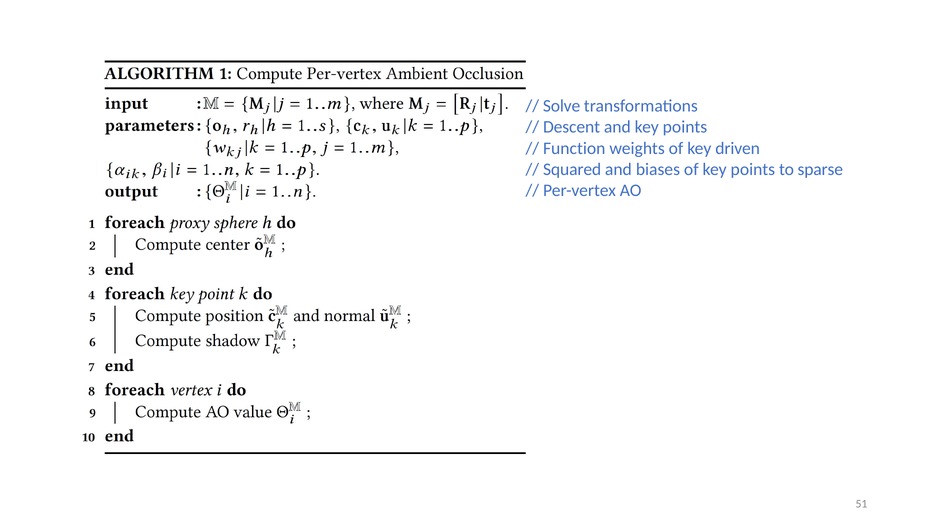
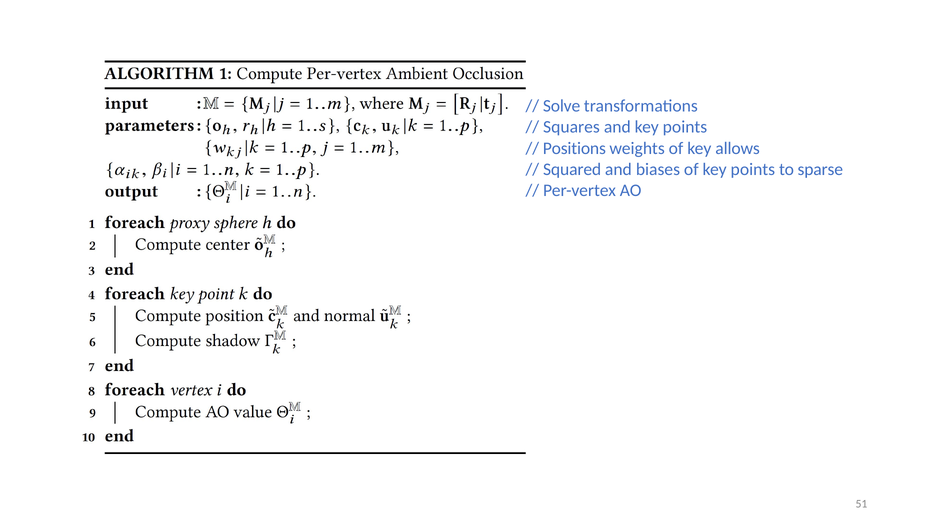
Descent: Descent -> Squares
Function: Function -> Positions
driven: driven -> allows
